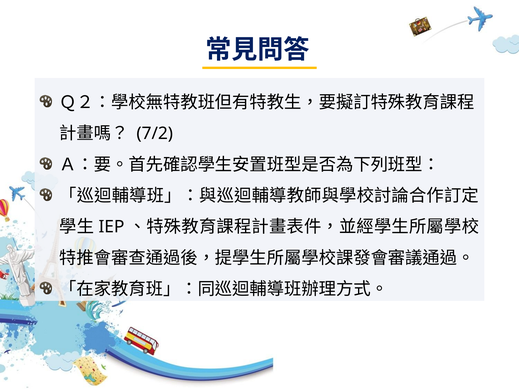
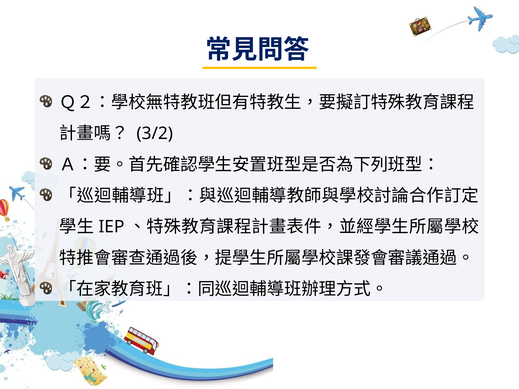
7/2: 7/2 -> 3/2
